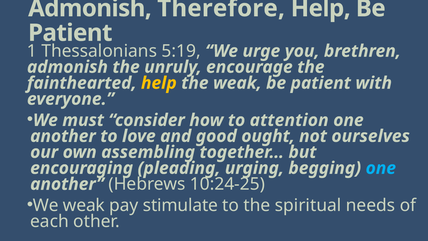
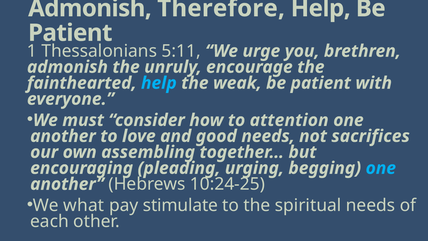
5:19: 5:19 -> 5:11
help at (159, 83) colour: yellow -> light blue
good ought: ought -> needs
ourselves: ourselves -> sacrifices
We weak: weak -> what
